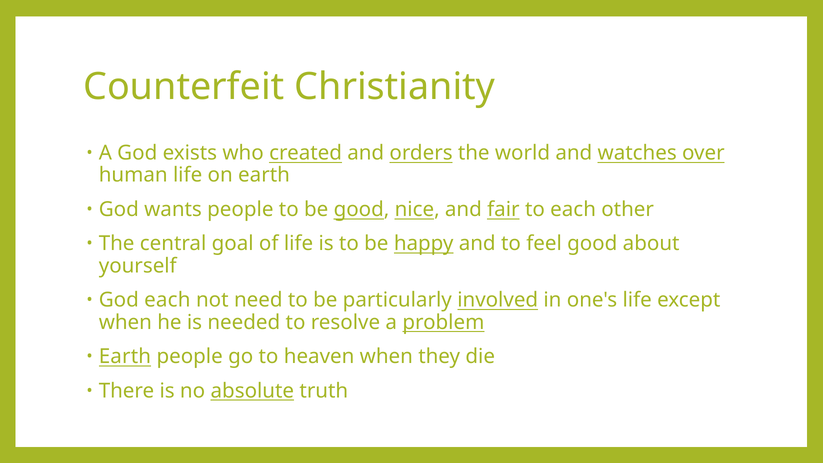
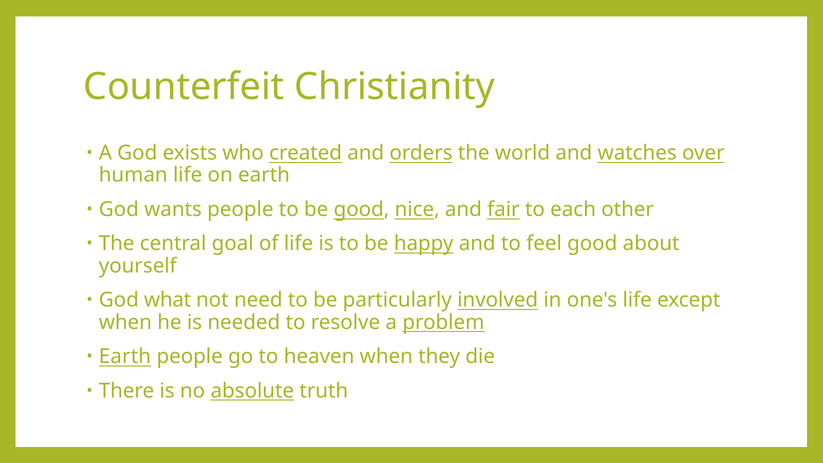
God each: each -> what
